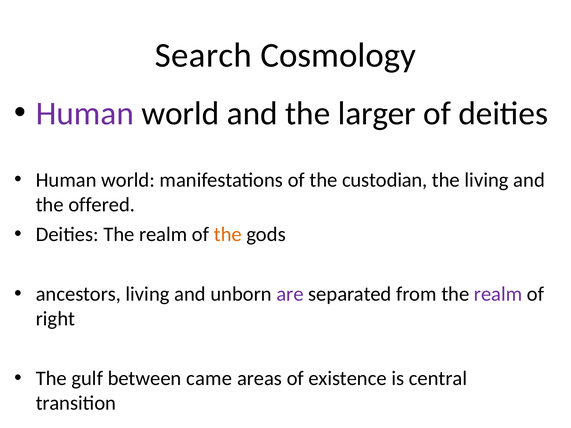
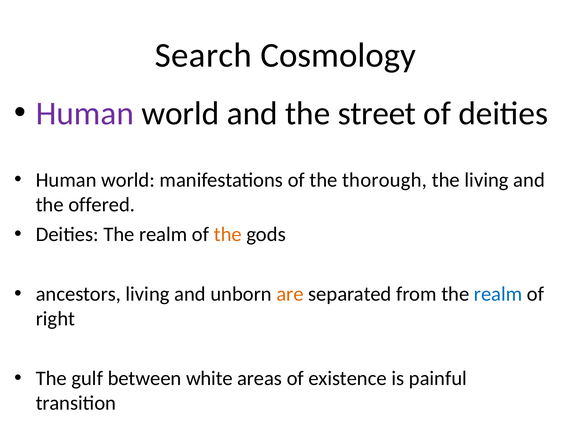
larger: larger -> street
custodian: custodian -> thorough
are colour: purple -> orange
realm at (498, 294) colour: purple -> blue
came: came -> white
central: central -> painful
